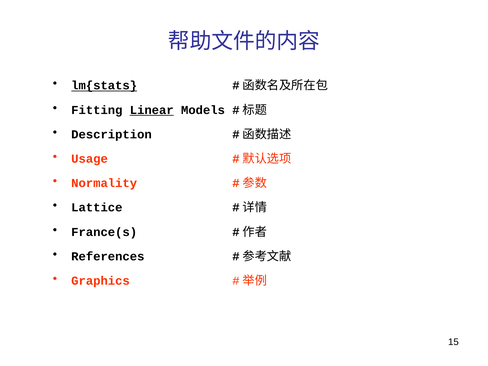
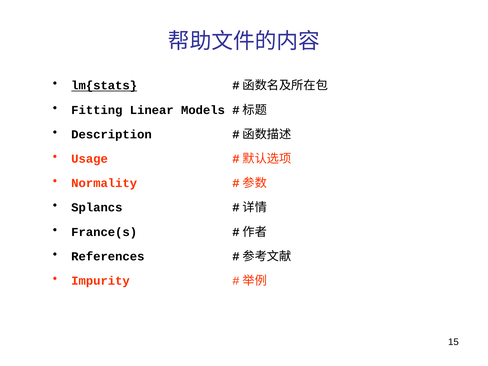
Linear underline: present -> none
Lattice: Lattice -> Splancs
Graphics: Graphics -> Impurity
